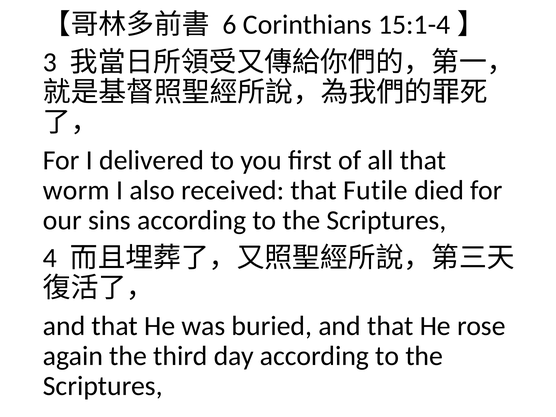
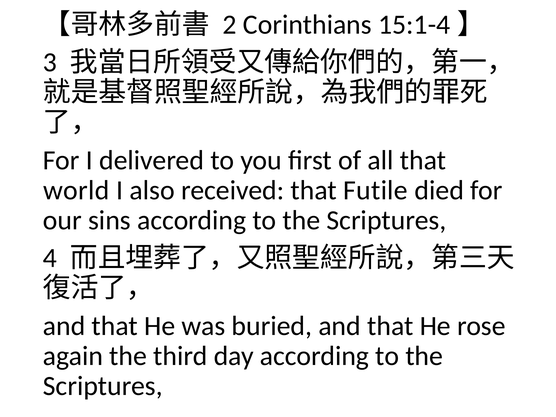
6: 6 -> 2
worm: worm -> world
